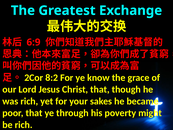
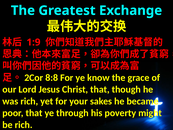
6:9: 6:9 -> 1:9
8:2: 8:2 -> 8:8
